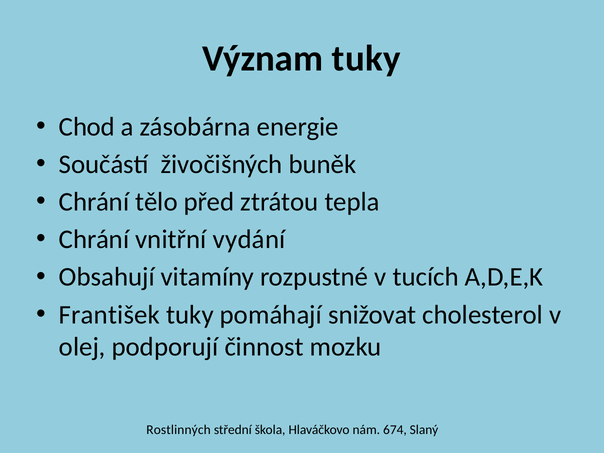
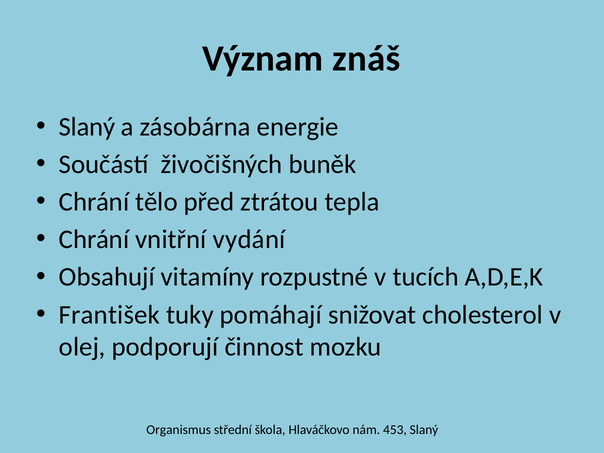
Význam tuky: tuky -> znáš
Chod at (87, 127): Chod -> Slaný
Rostlinných: Rostlinných -> Organismus
674: 674 -> 453
